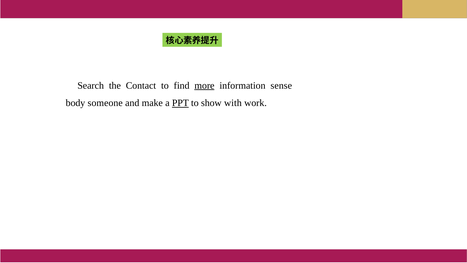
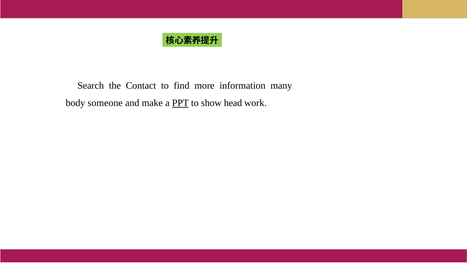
more underline: present -> none
sense: sense -> many
with: with -> head
